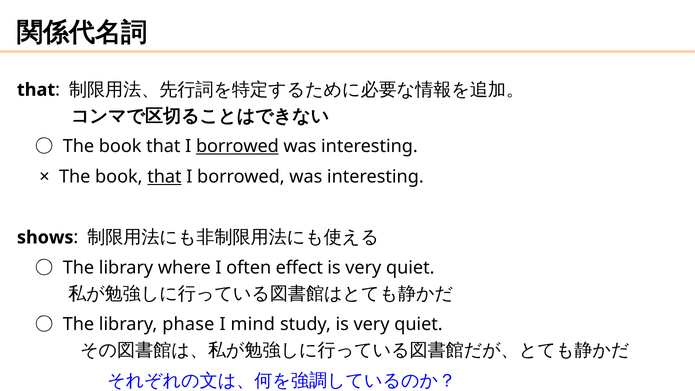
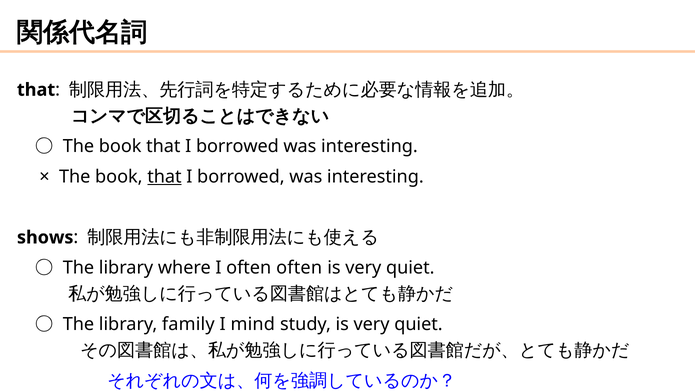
borrowed at (237, 146) underline: present -> none
often effect: effect -> often
phase: phase -> family
